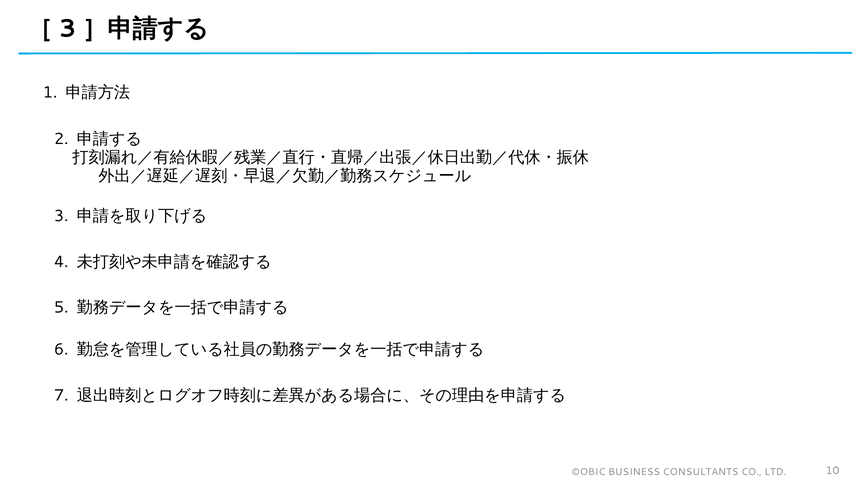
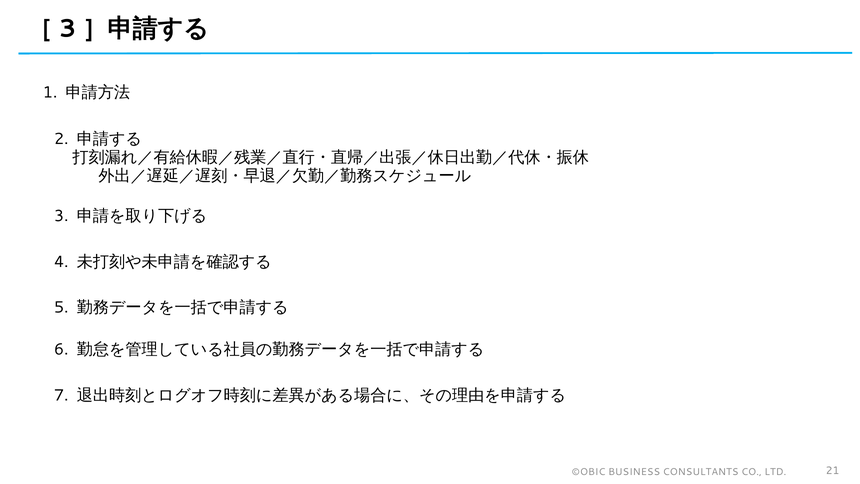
10: 10 -> 21
